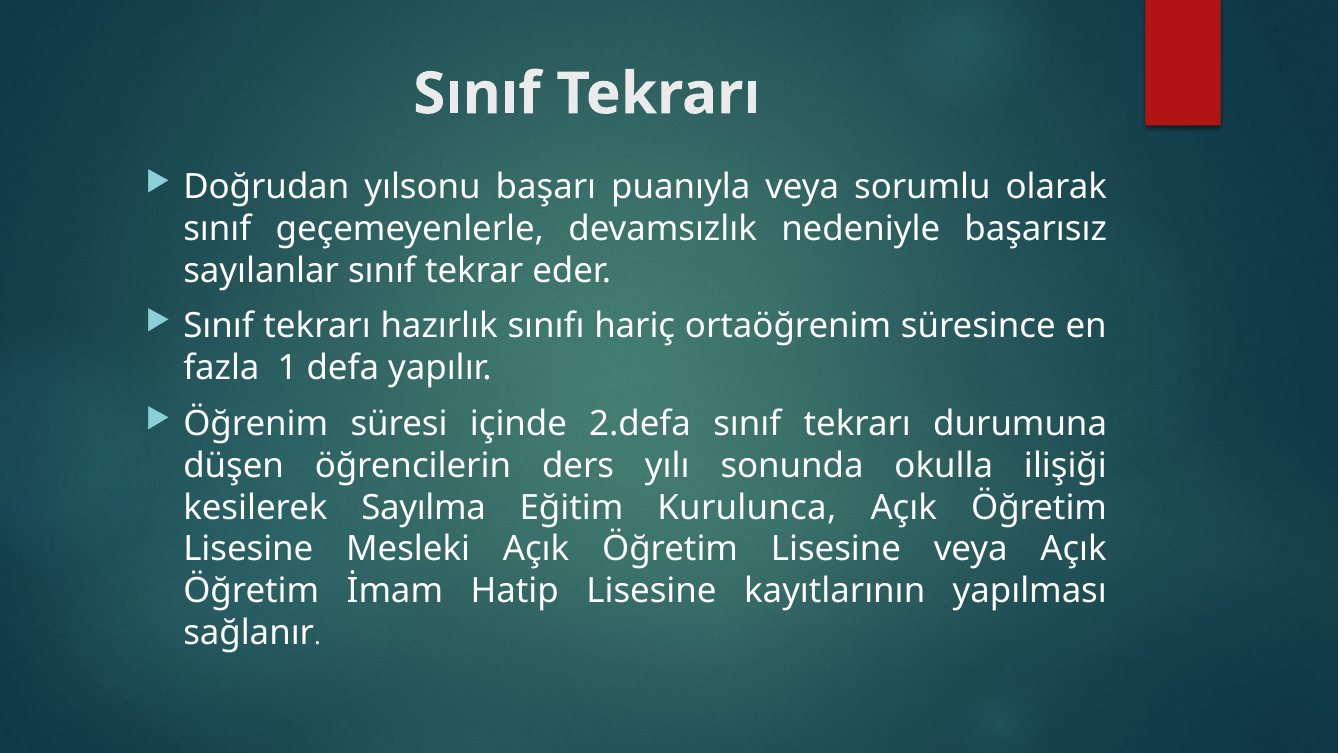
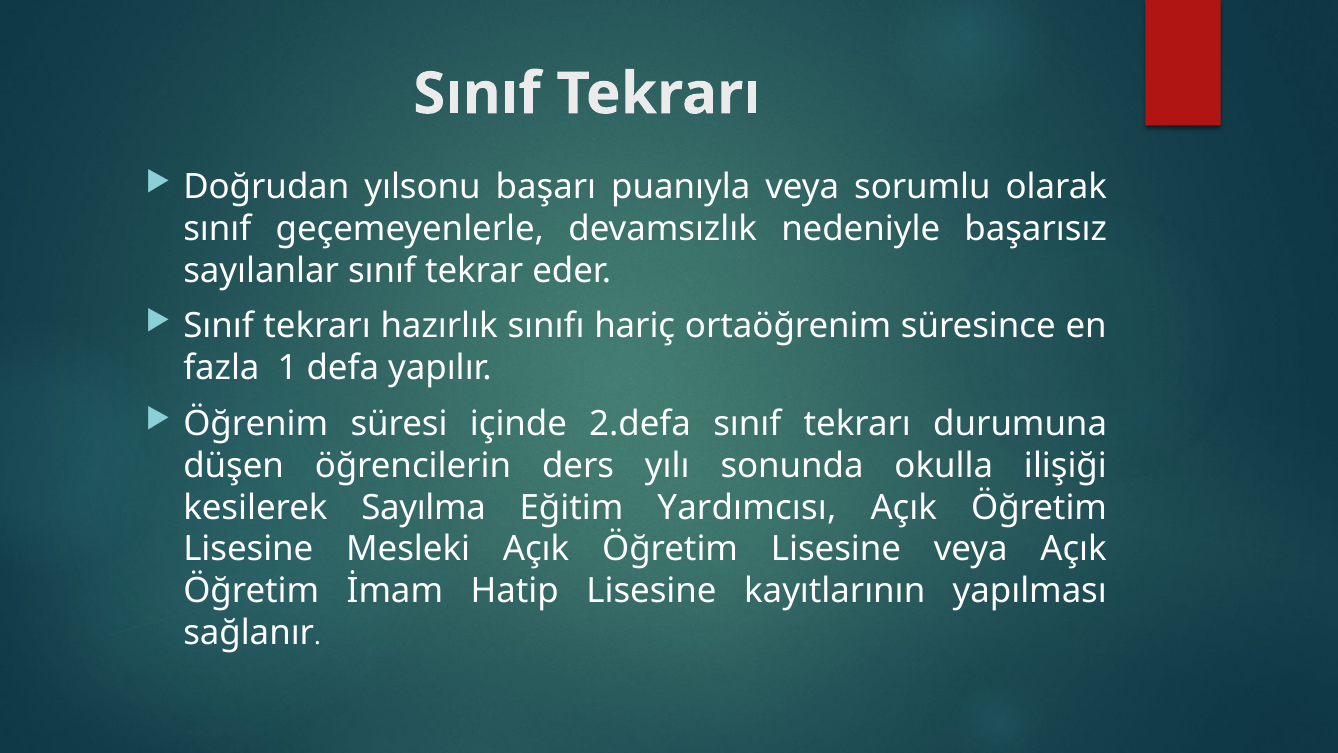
Kurulunca: Kurulunca -> Yardımcısı
